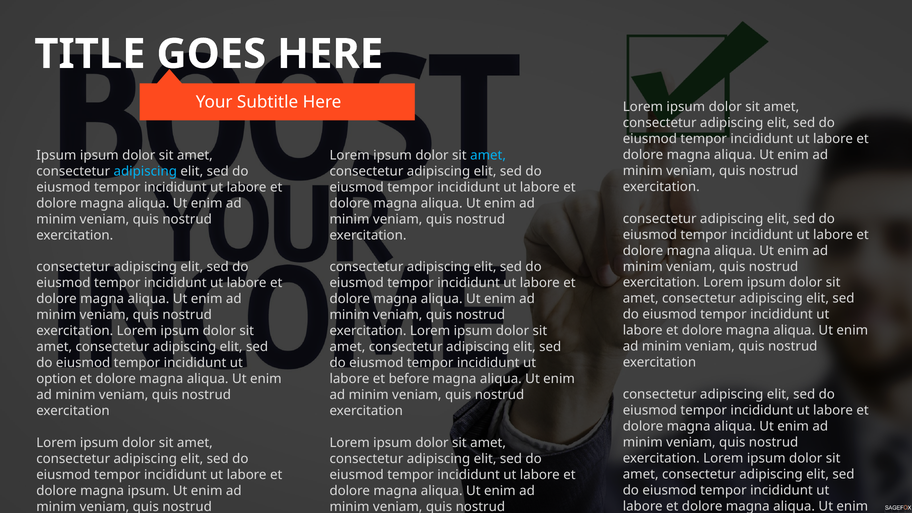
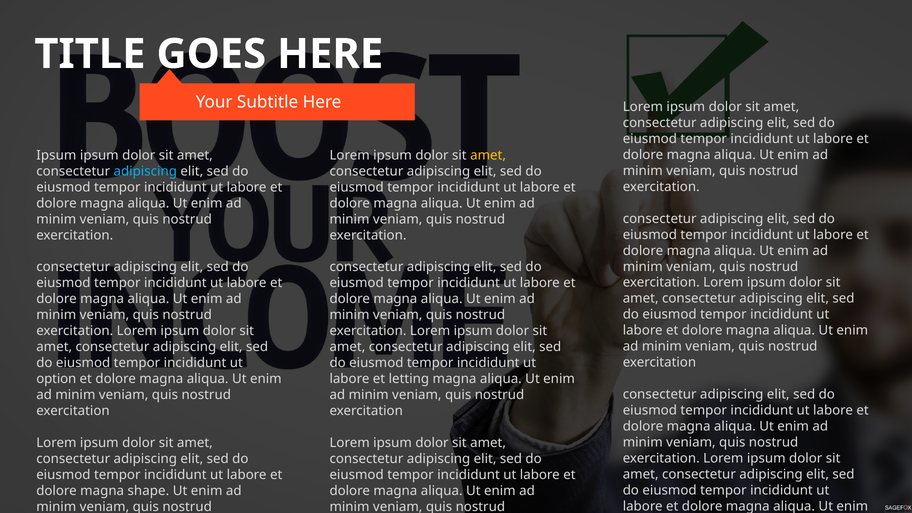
amet at (488, 155) colour: light blue -> yellow
before: before -> letting
magna ipsum: ipsum -> shape
